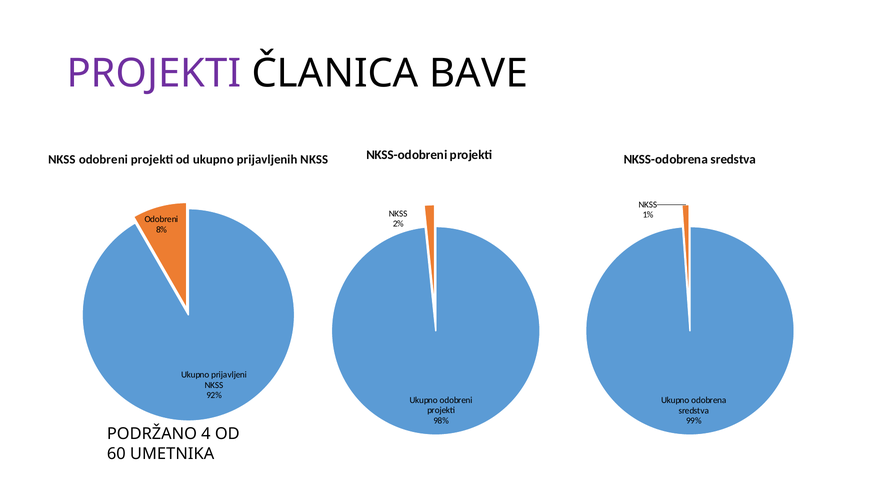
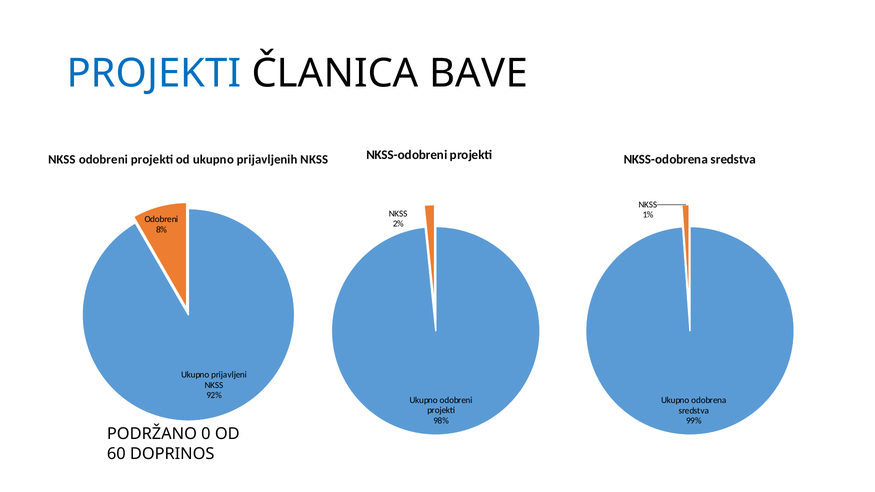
PROJEKTI at (154, 74) colour: purple -> blue
4: 4 -> 0
UMETNIKA: UMETNIKA -> DOPRINOS
